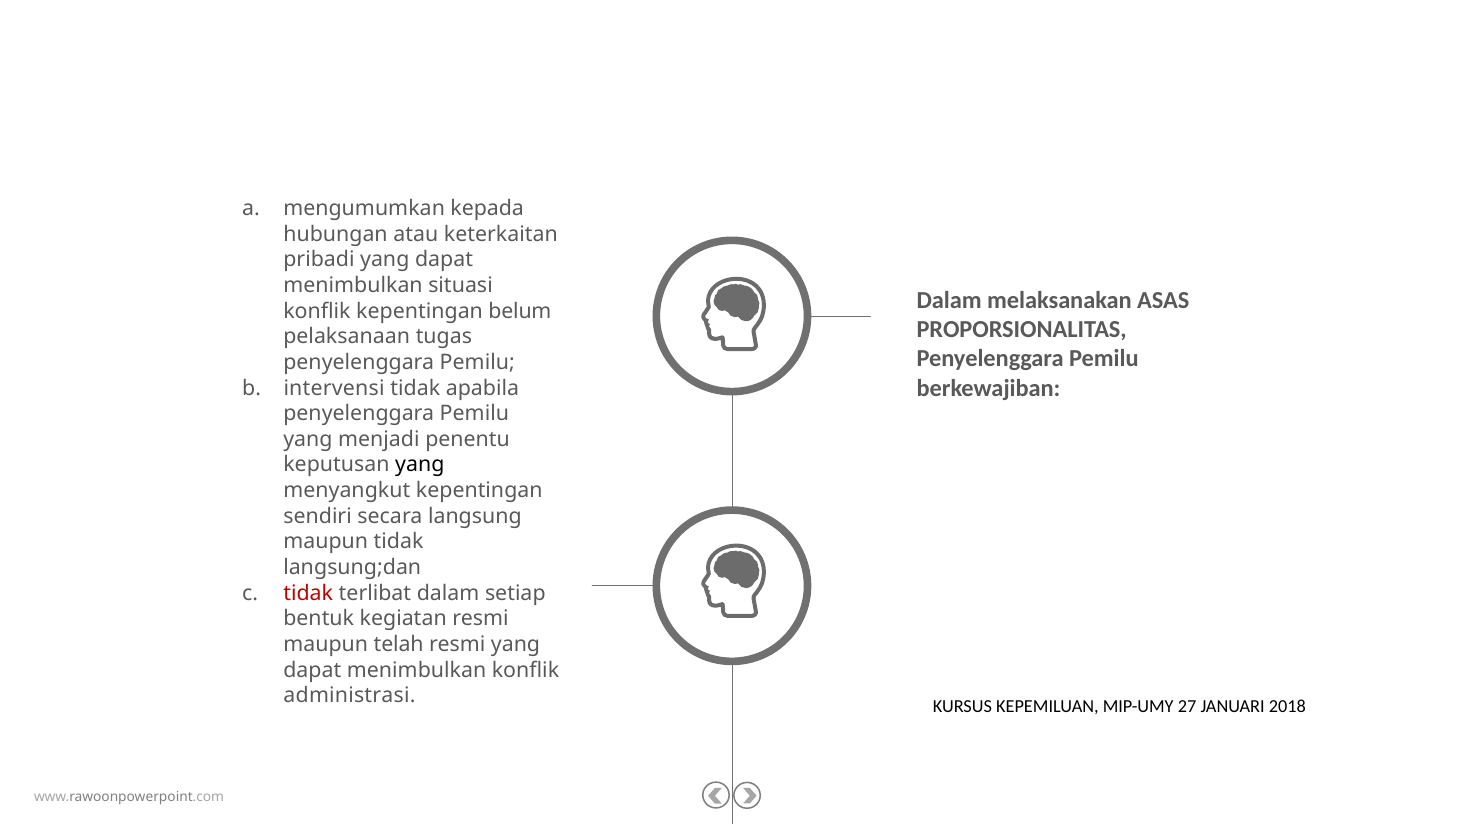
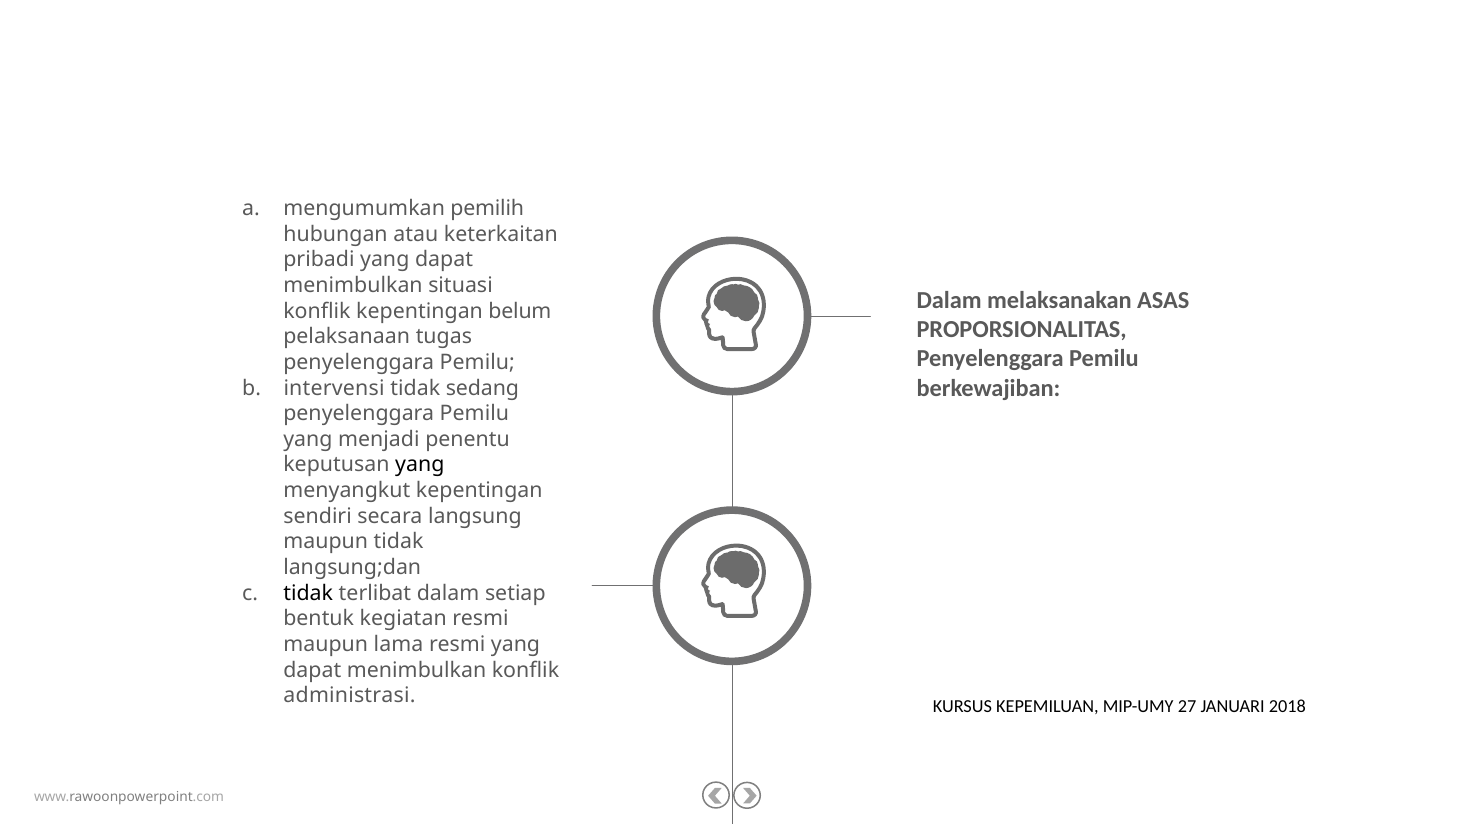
kepada: kepada -> pemilih
apabila: apabila -> sedang
tidak at (308, 593) colour: red -> black
telah: telah -> lama
